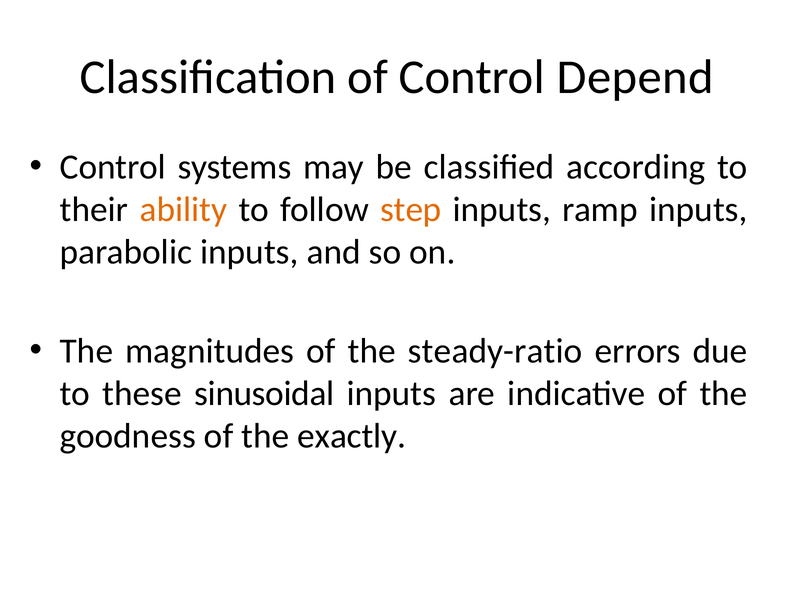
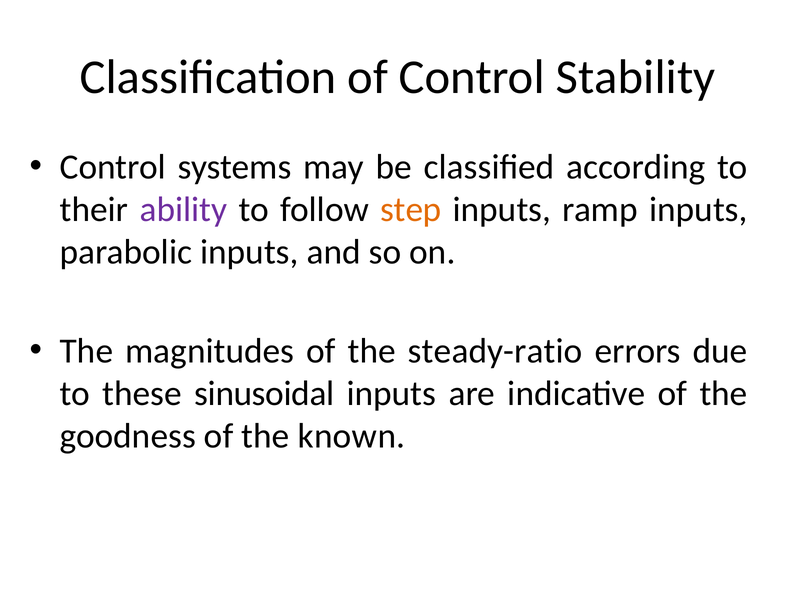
Depend: Depend -> Stability
ability colour: orange -> purple
exactly: exactly -> known
